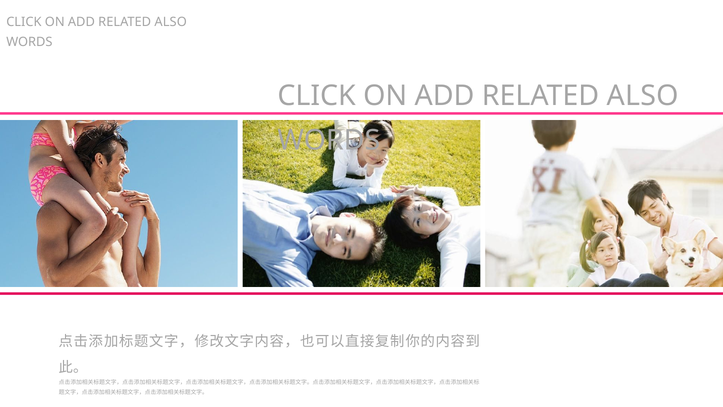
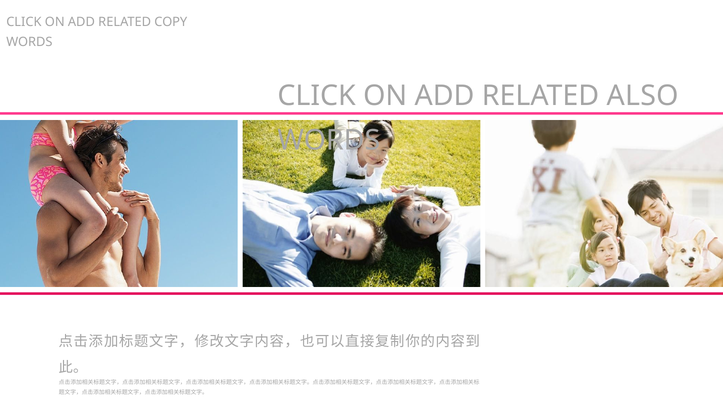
ALSO at (171, 22): ALSO -> COPY
